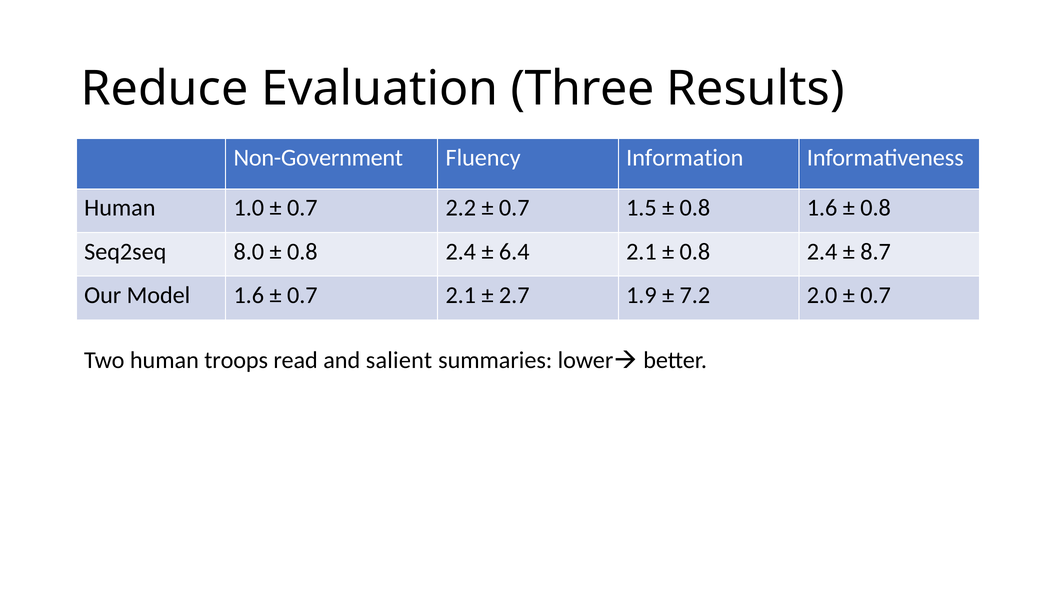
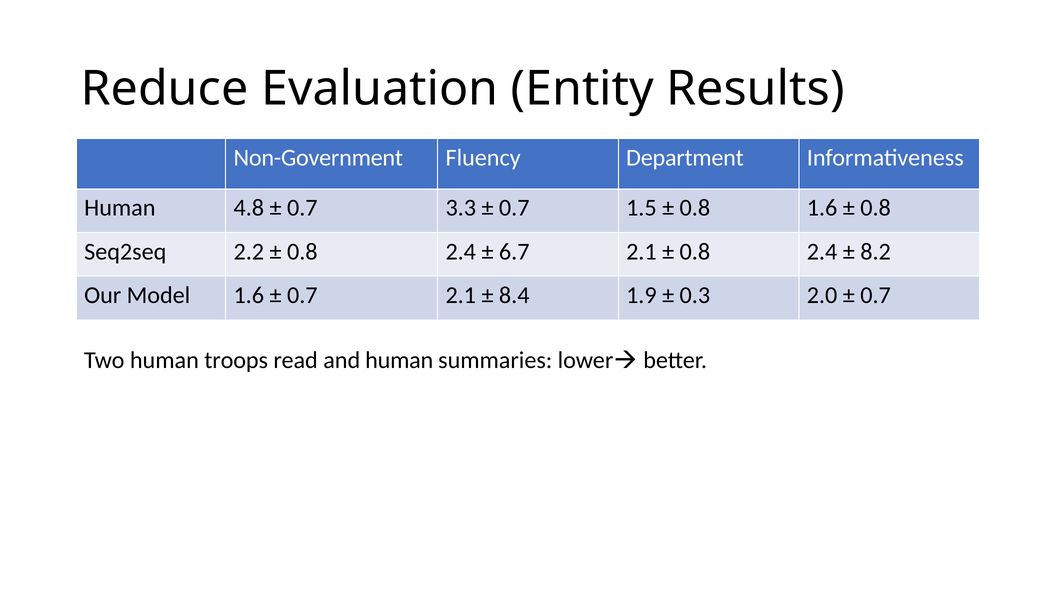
Three: Three -> Entity
Information: Information -> Department
1.0: 1.0 -> 4.8
2.2: 2.2 -> 3.3
8.0: 8.0 -> 2.2
6.4: 6.4 -> 6.7
8.7: 8.7 -> 8.2
2.7: 2.7 -> 8.4
7.2: 7.2 -> 0.3
and salient: salient -> human
